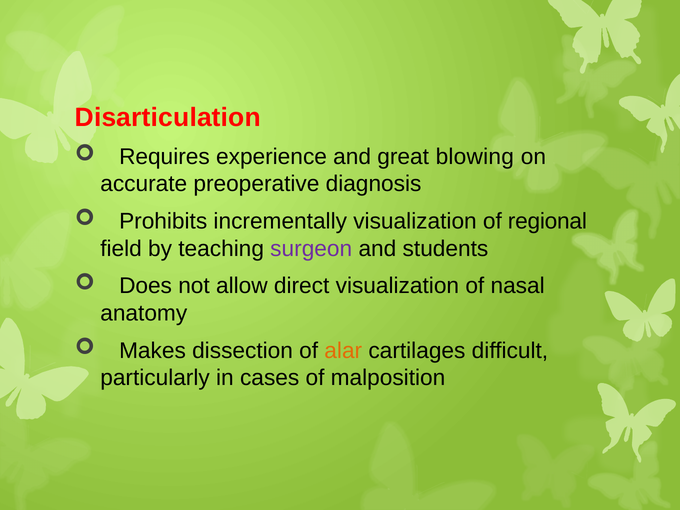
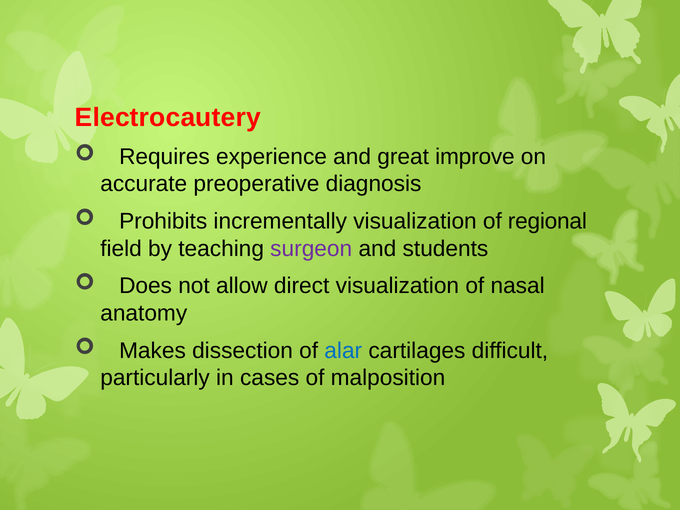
Disarticulation: Disarticulation -> Electrocautery
blowing: blowing -> improve
alar colour: orange -> blue
